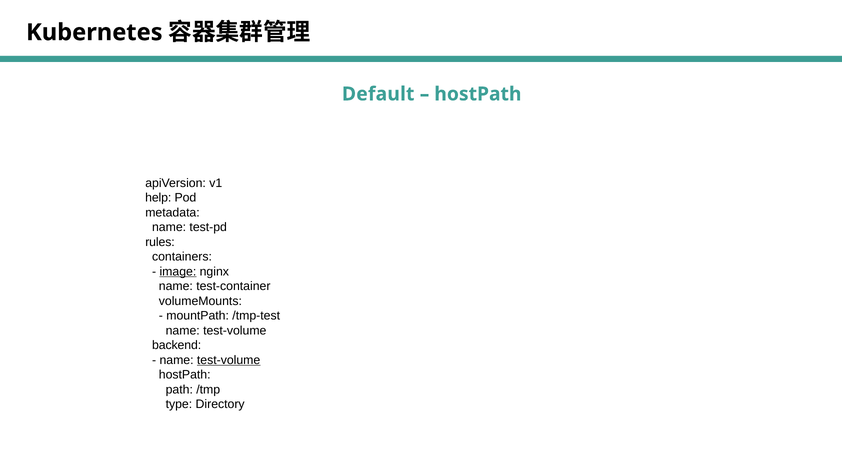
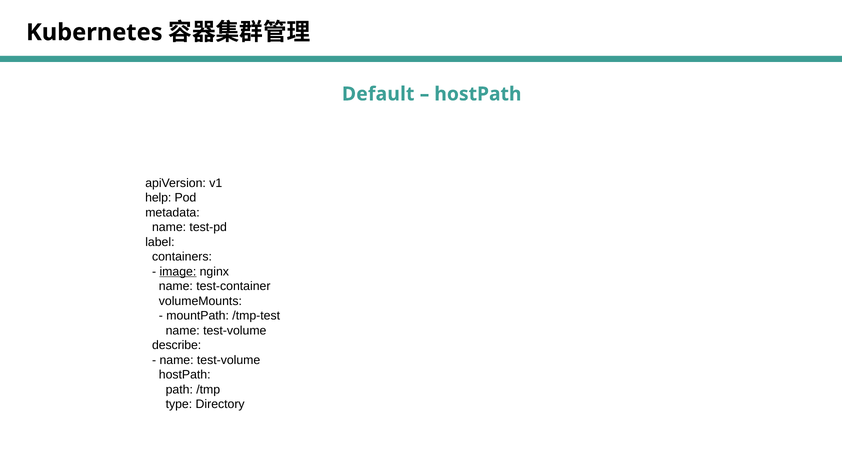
rules: rules -> label
backend: backend -> describe
test-volume at (229, 360) underline: present -> none
